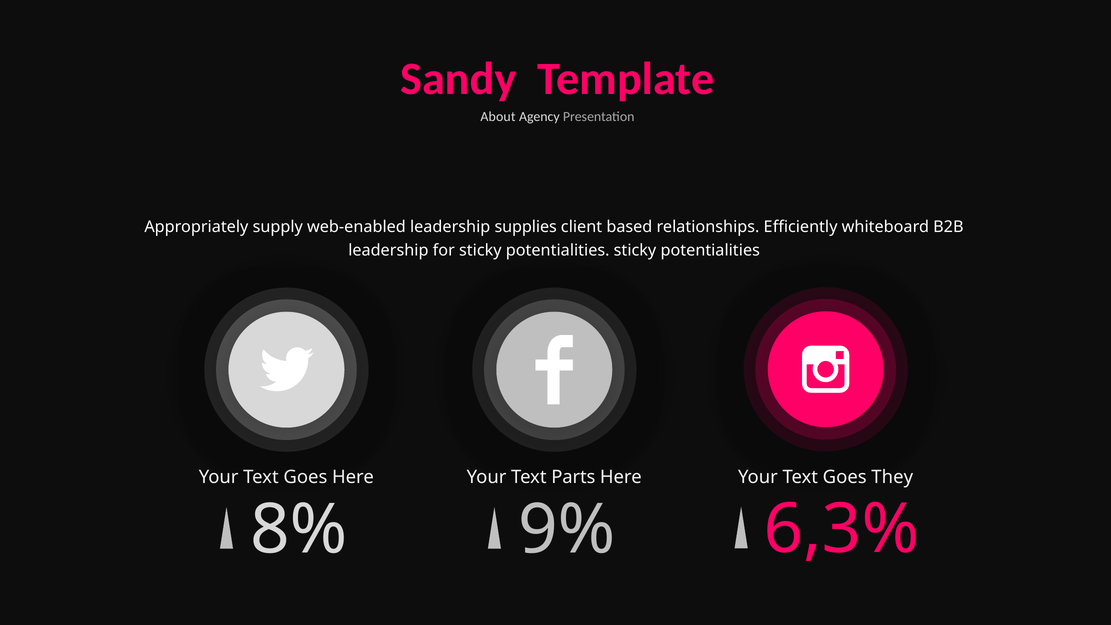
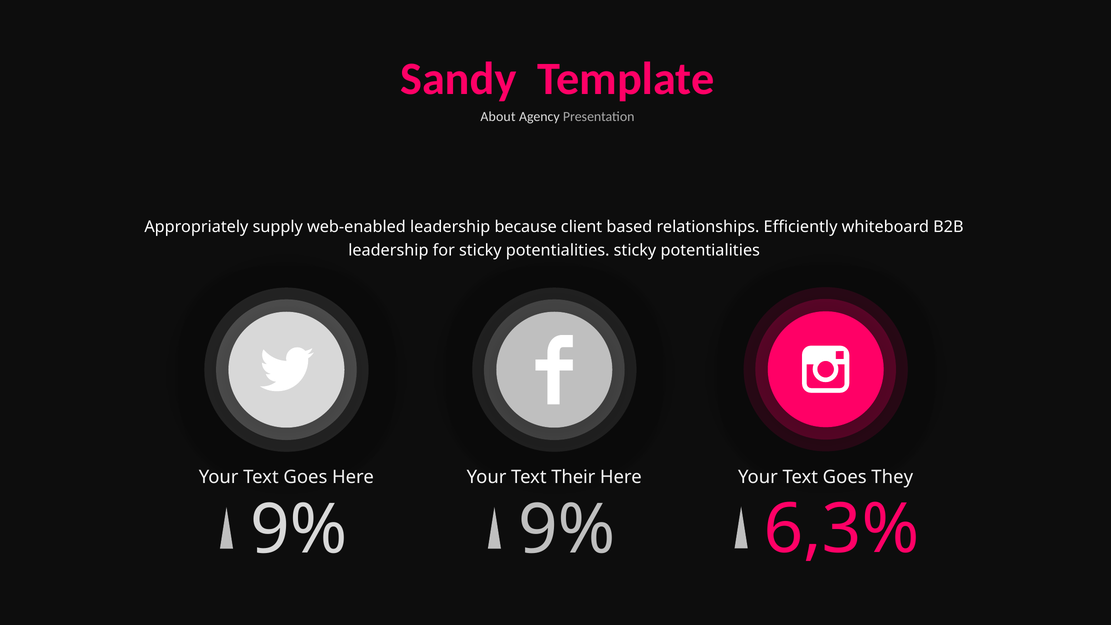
supplies: supplies -> because
Parts: Parts -> Their
8% at (299, 530): 8% -> 9%
